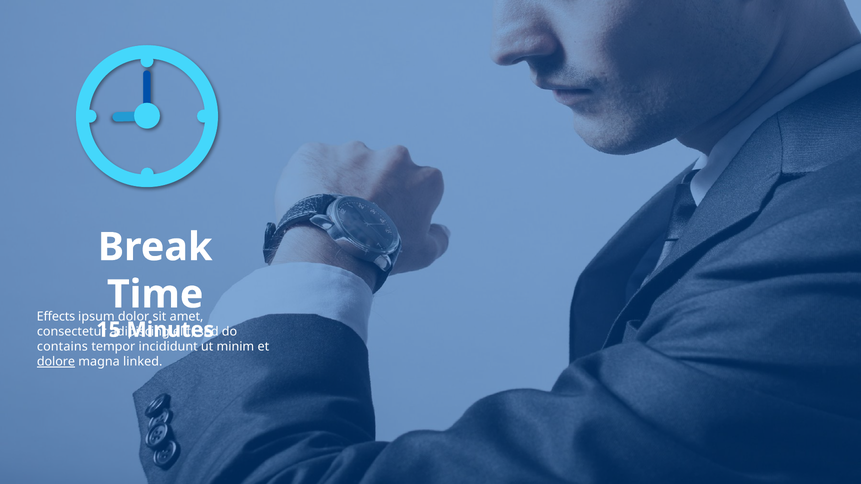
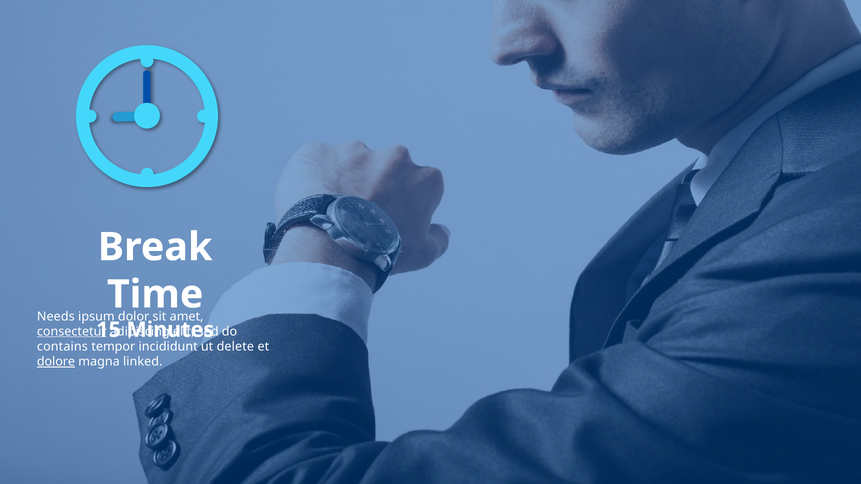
Effects: Effects -> Needs
consectetur underline: none -> present
minim: minim -> delete
